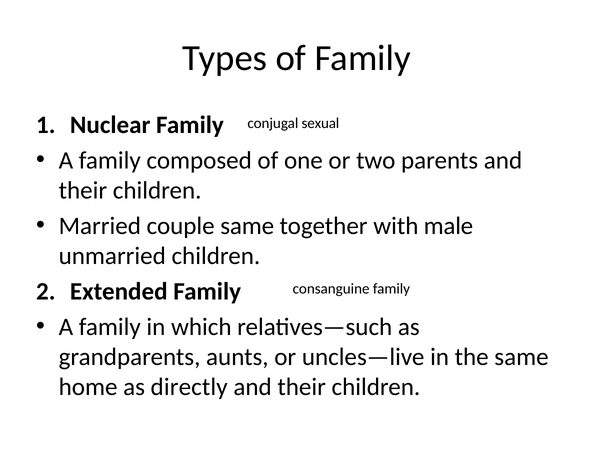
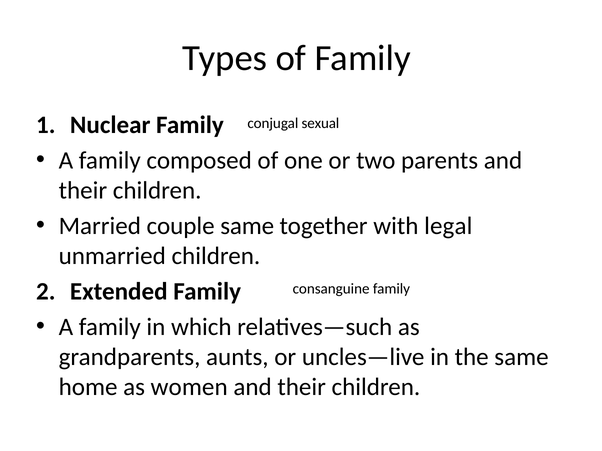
male: male -> legal
directly: directly -> women
